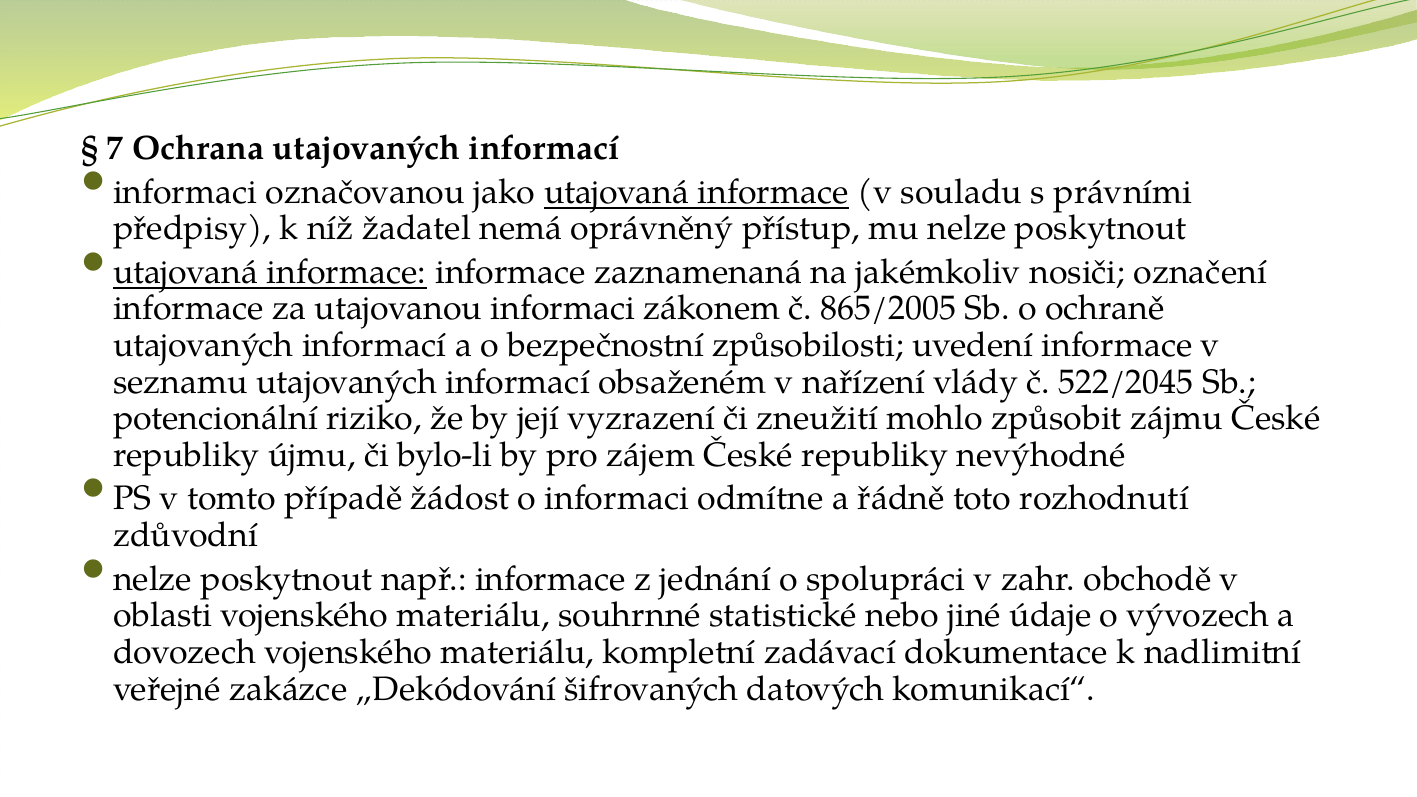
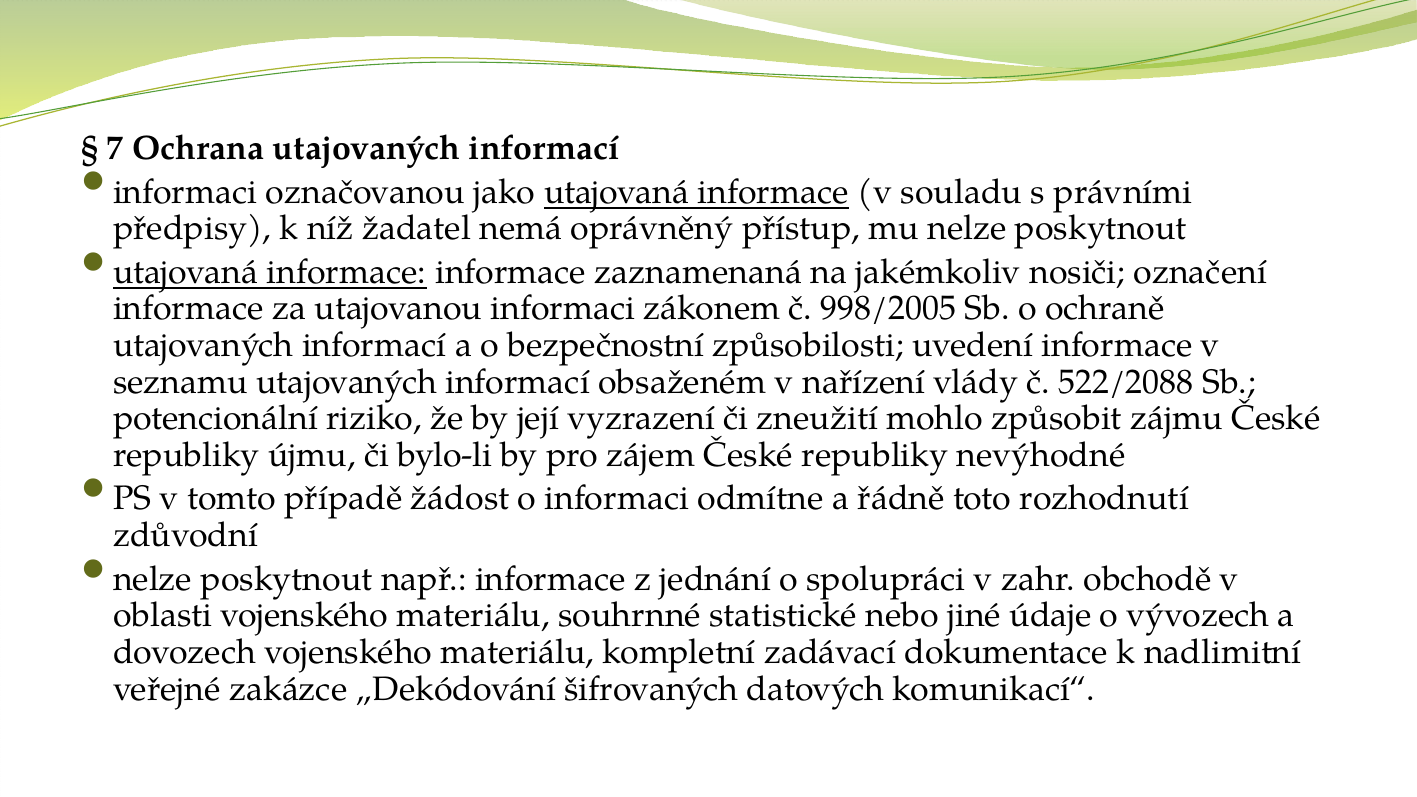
865/2005: 865/2005 -> 998/2005
522/2045: 522/2045 -> 522/2088
